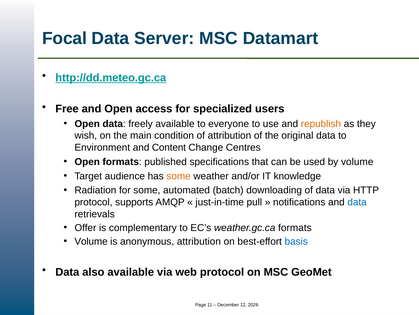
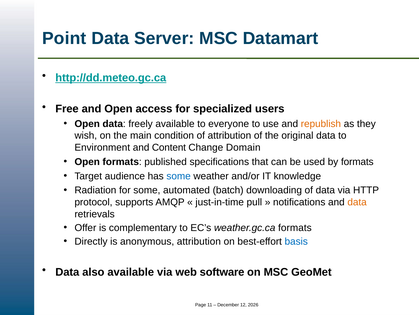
Focal: Focal -> Point
Centres: Centres -> Domain
by volume: volume -> formats
some at (179, 176) colour: orange -> blue
data at (357, 202) colour: blue -> orange
Volume at (91, 241): Volume -> Directly
web protocol: protocol -> software
